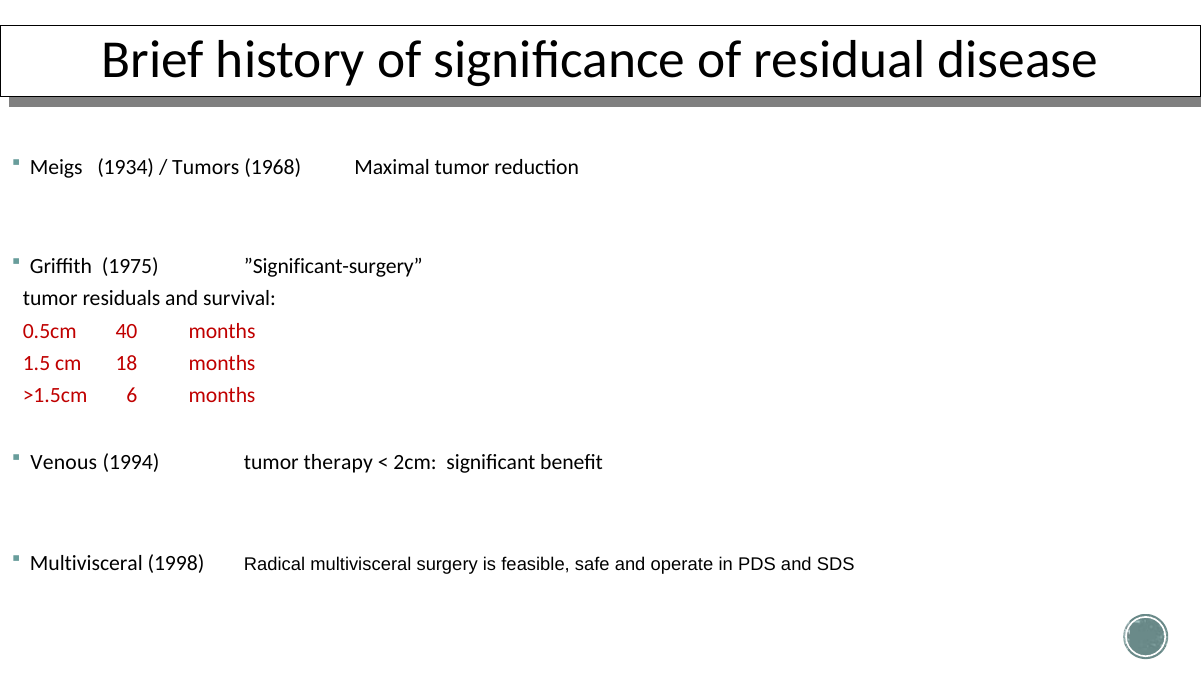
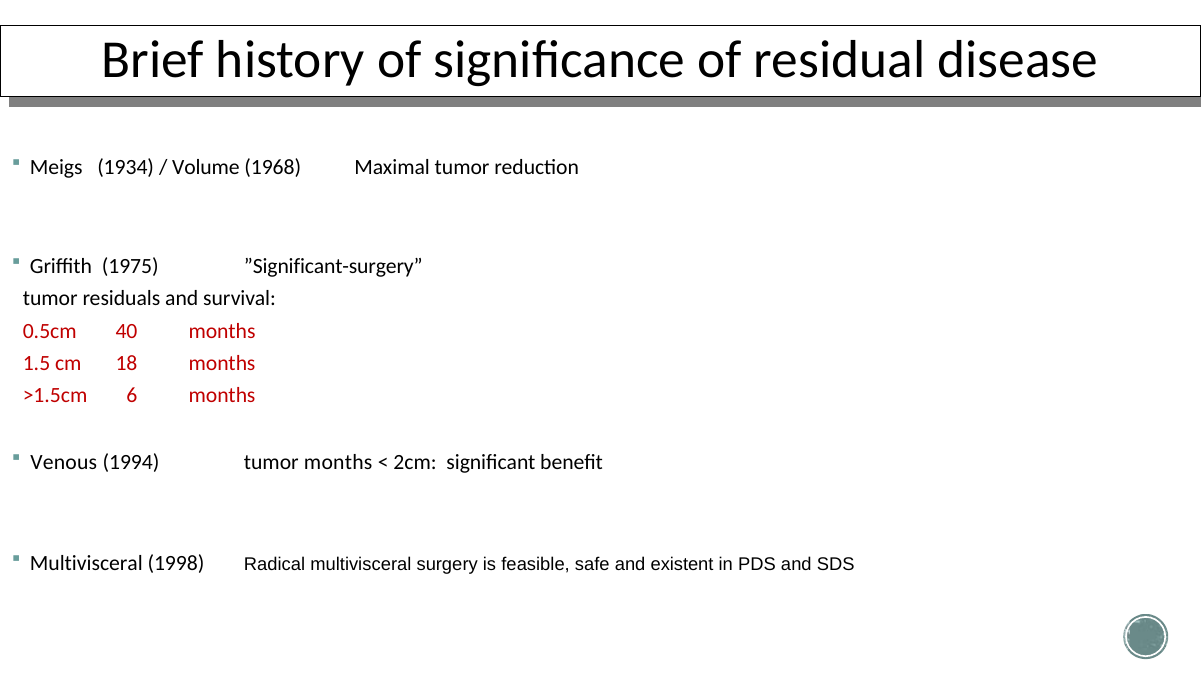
Tumors: Tumors -> Volume
tumor therapy: therapy -> months
operate: operate -> existent
